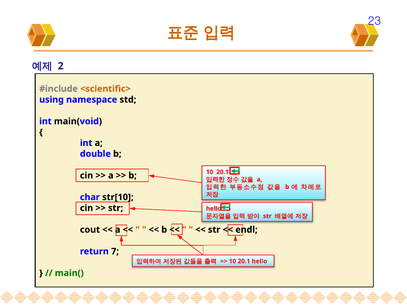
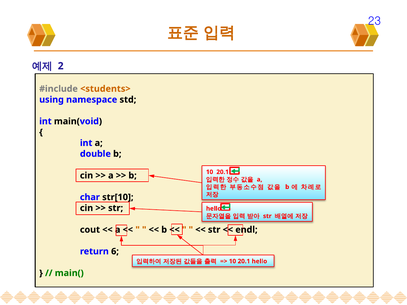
<scientific>: <scientific> -> <students>
7: 7 -> 6
